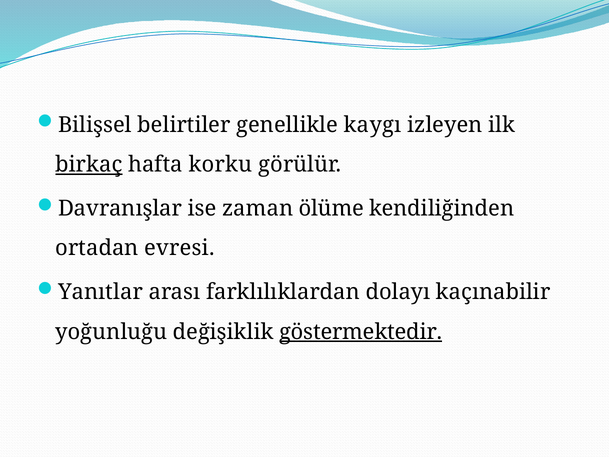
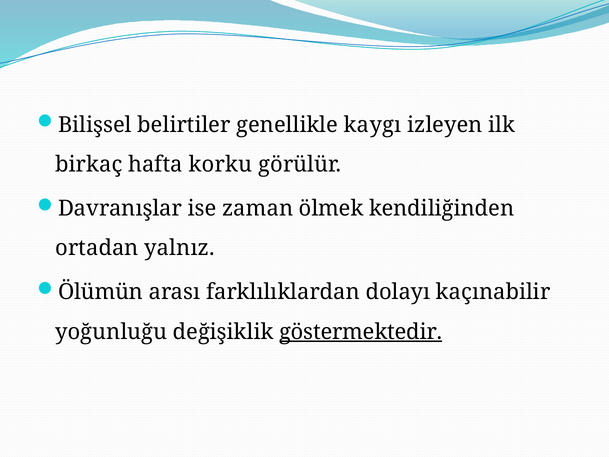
birkaç underline: present -> none
ölüme: ölüme -> ölmek
evresi: evresi -> yalnız
Yanıtlar: Yanıtlar -> Ölümün
